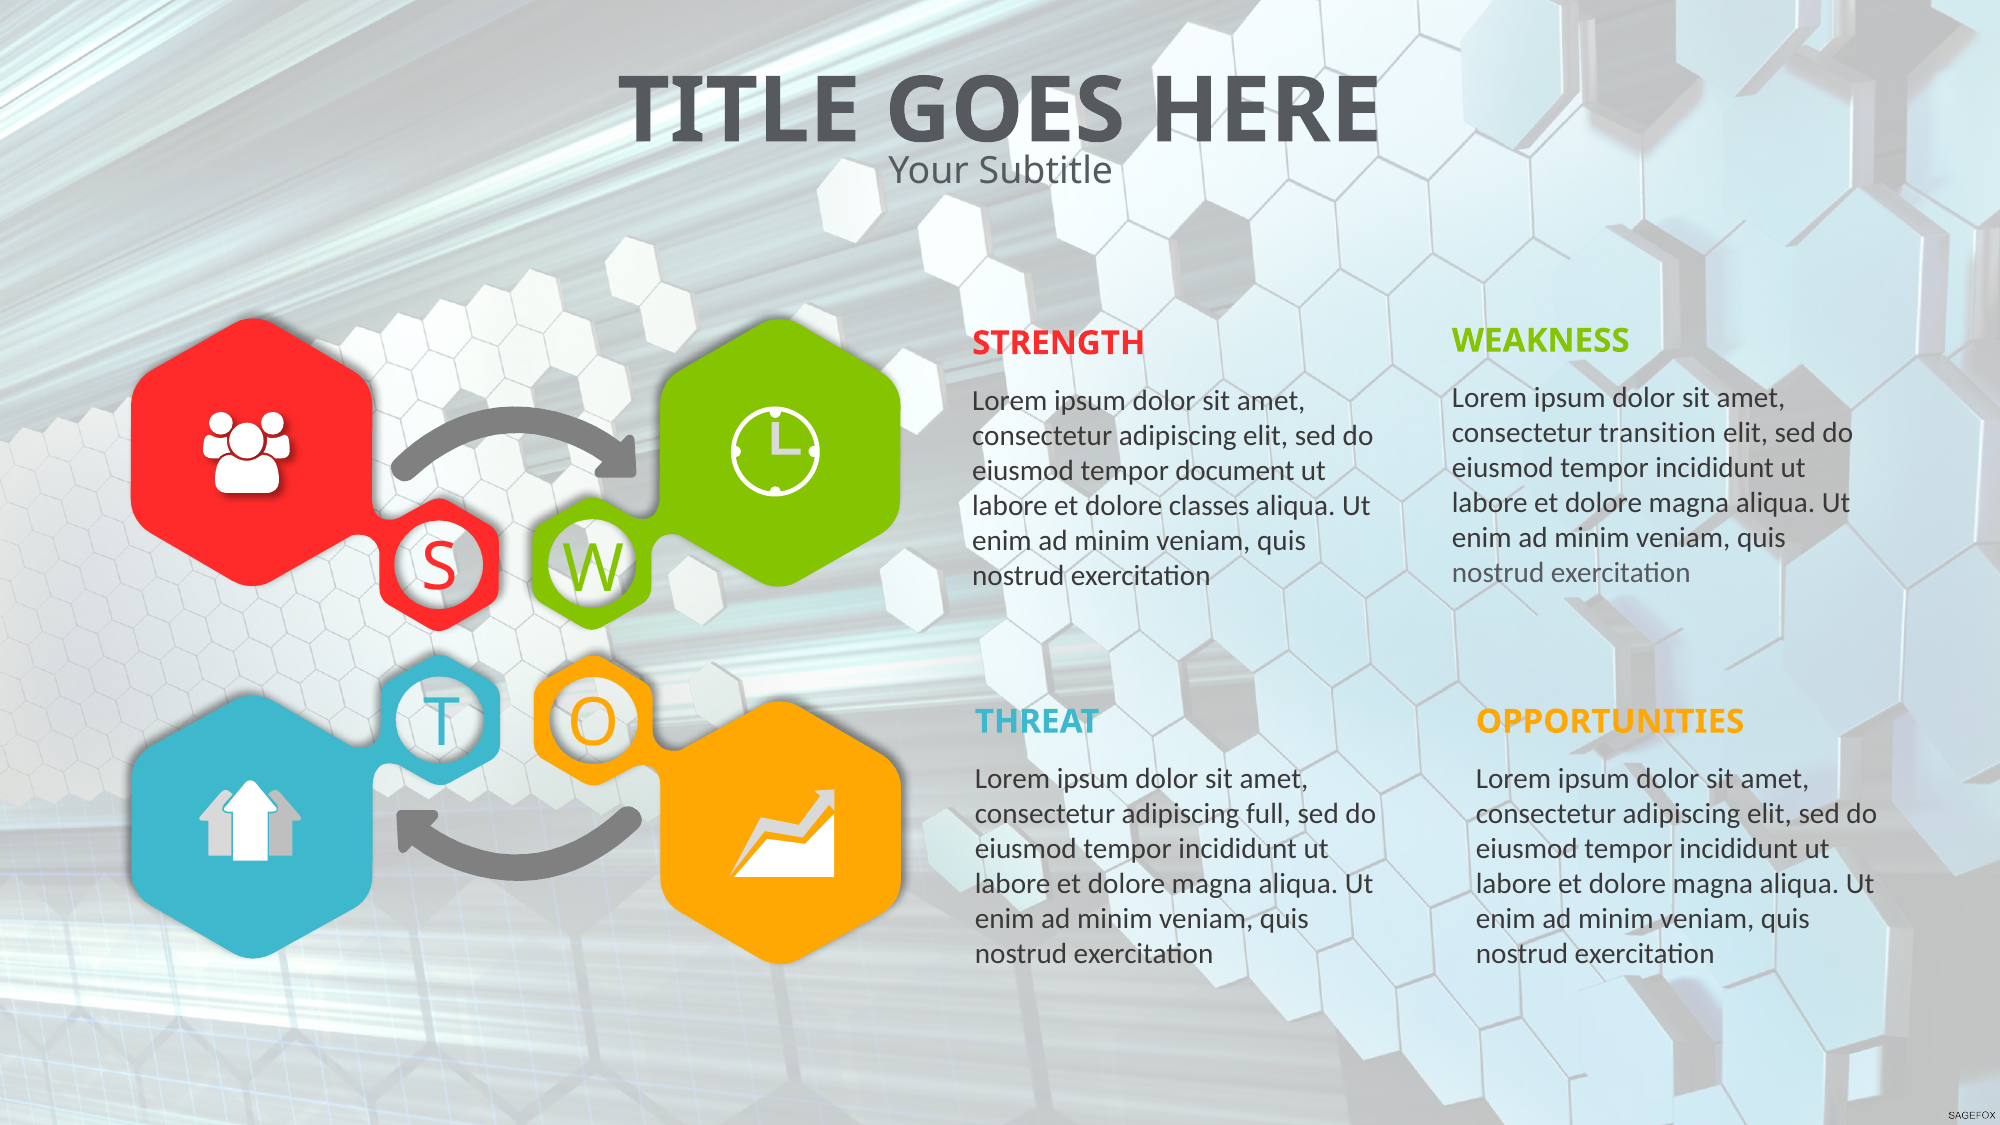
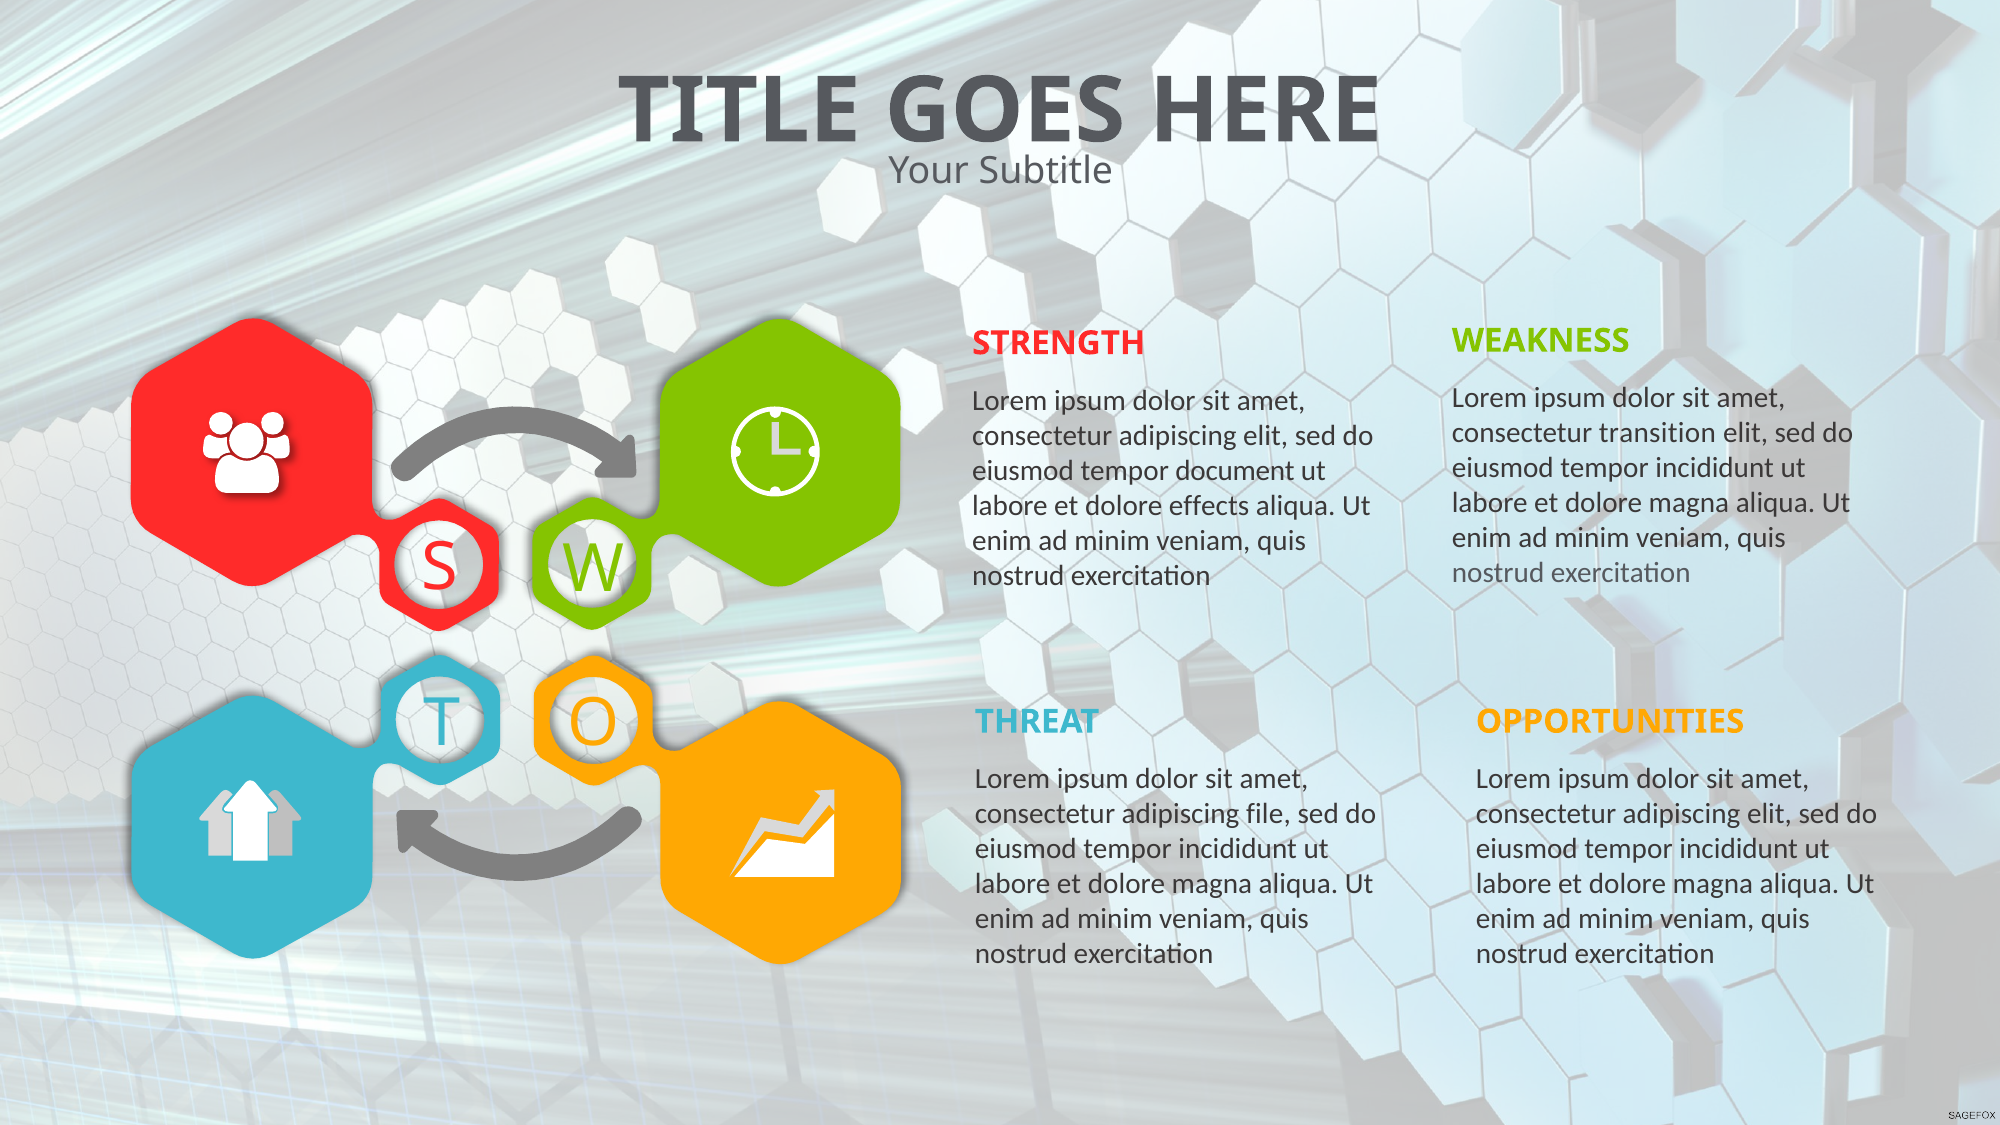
classes: classes -> effects
full: full -> file
